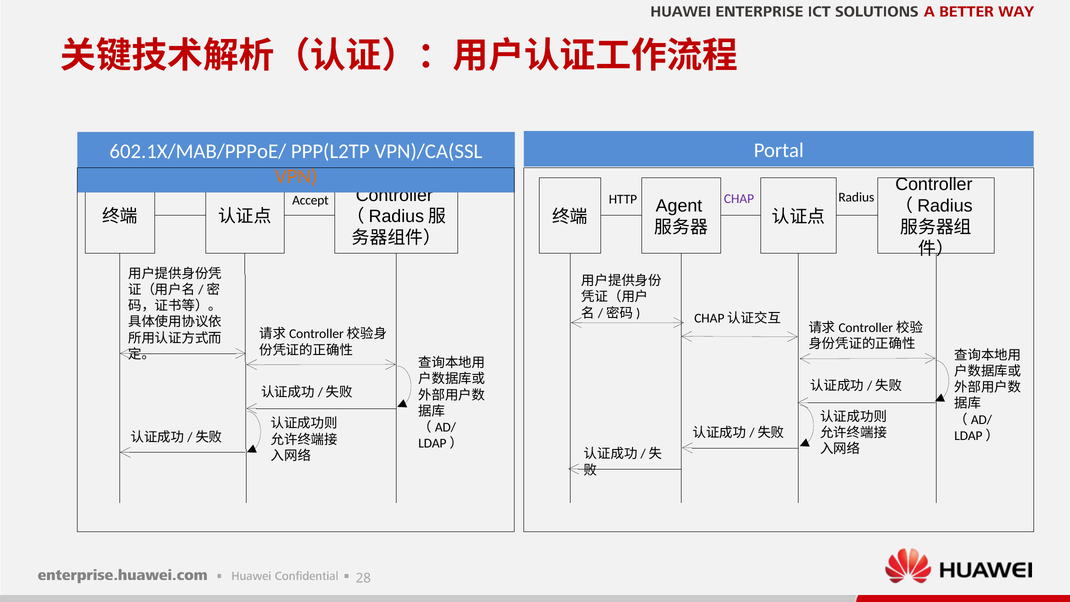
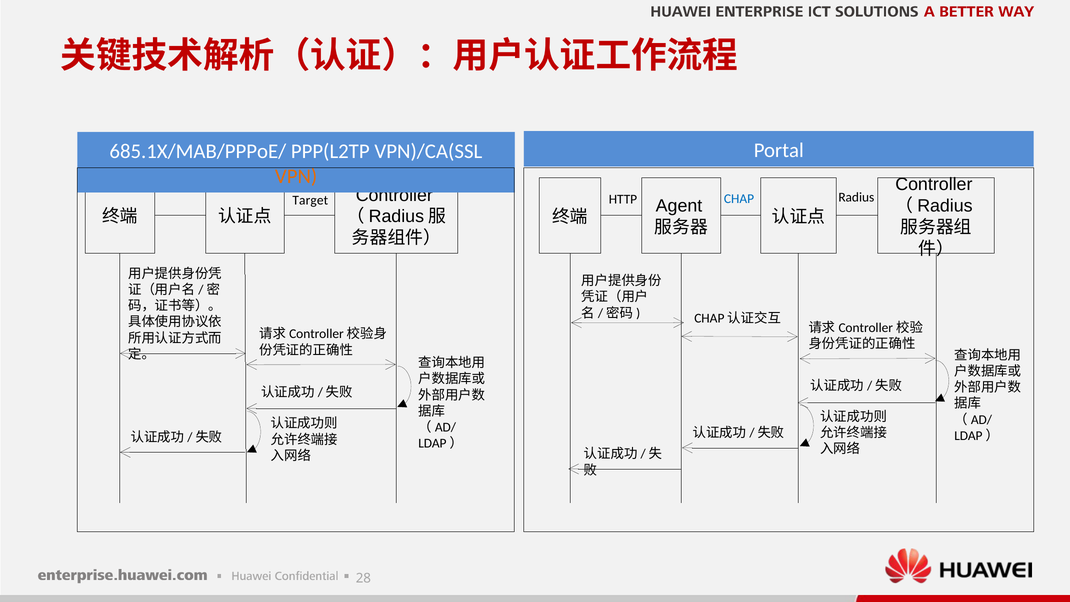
602.1X/MAB/PPPoE/: 602.1X/MAB/PPPoE/ -> 685.1X/MAB/PPPoE/
CHAP colour: purple -> blue
Accept: Accept -> Target
